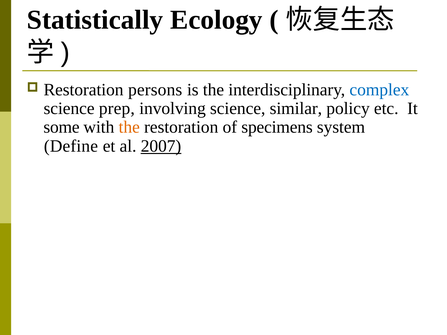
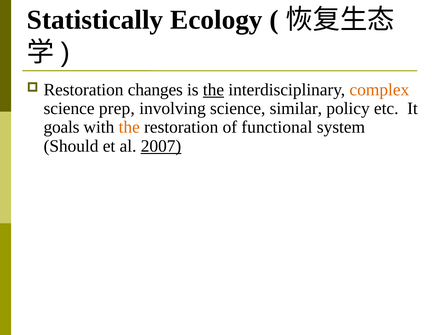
persons: persons -> changes
the at (213, 90) underline: none -> present
complex colour: blue -> orange
some: some -> goals
specimens: specimens -> functional
Define: Define -> Should
